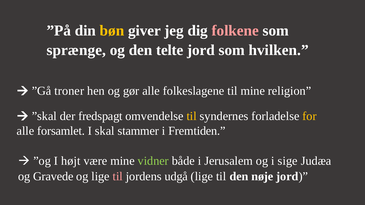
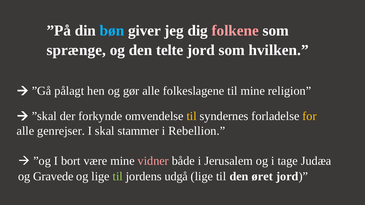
bøn colour: yellow -> light blue
troner: troner -> pålagt
fredspagt: fredspagt -> forkynde
forsamlet: forsamlet -> genrejser
Fremtiden: Fremtiden -> Rebellion
højt: højt -> bort
vidner colour: light green -> pink
sige: sige -> tage
til at (118, 177) colour: pink -> light green
nøje: nøje -> øret
